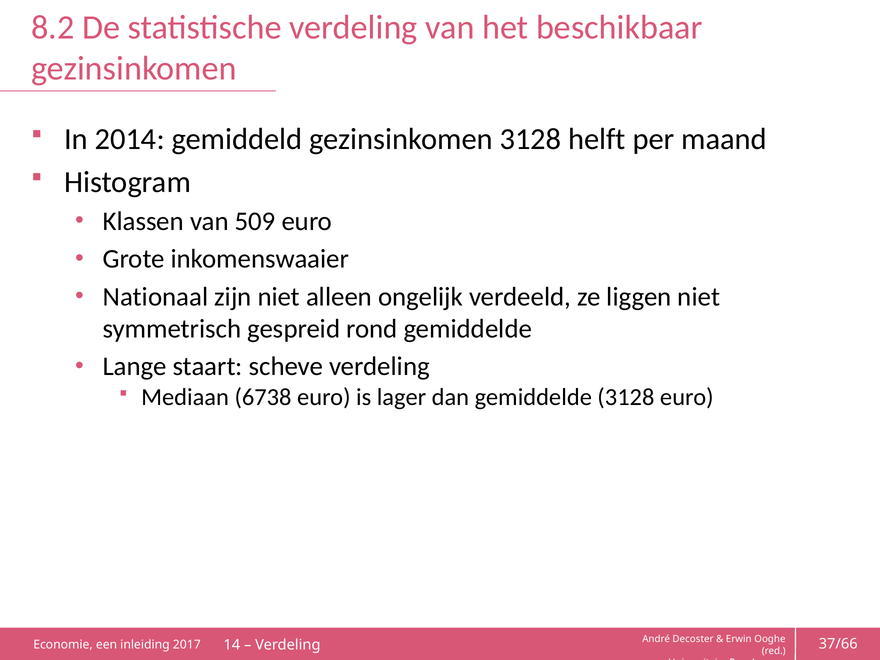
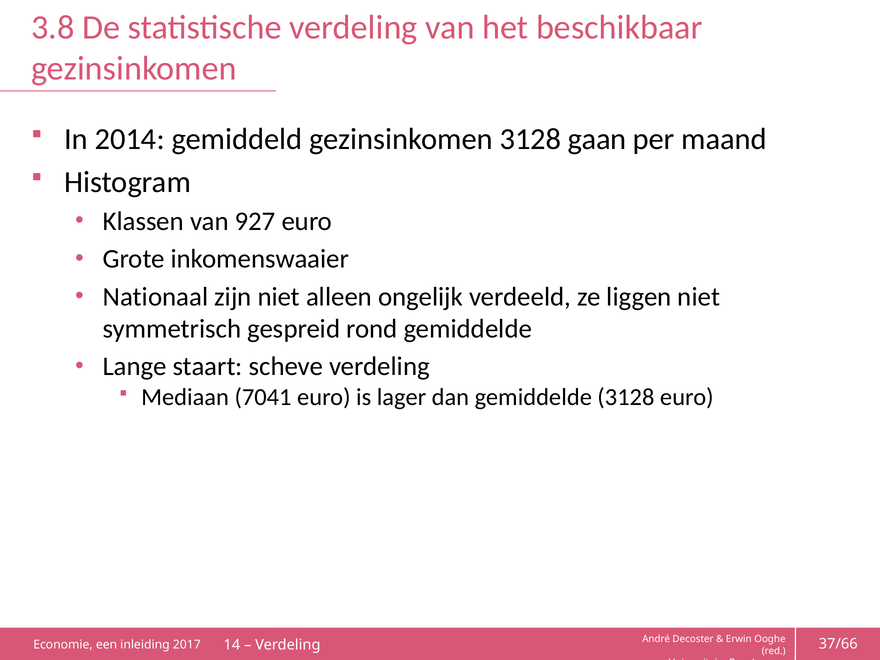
8.2: 8.2 -> 3.8
helft: helft -> gaan
509: 509 -> 927
6738: 6738 -> 7041
